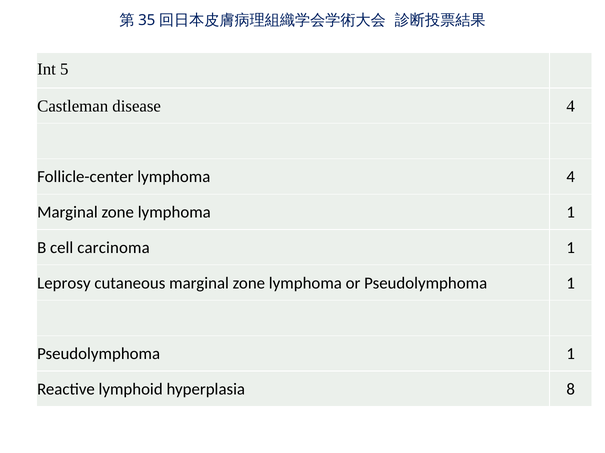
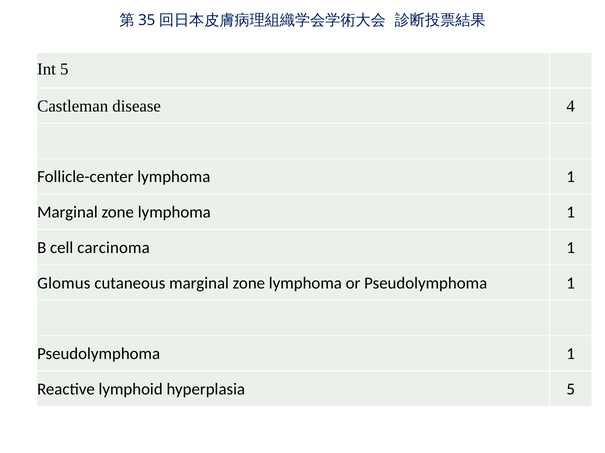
Follicle-center lymphoma 4: 4 -> 1
Leprosy: Leprosy -> Glomus
hyperplasia 8: 8 -> 5
